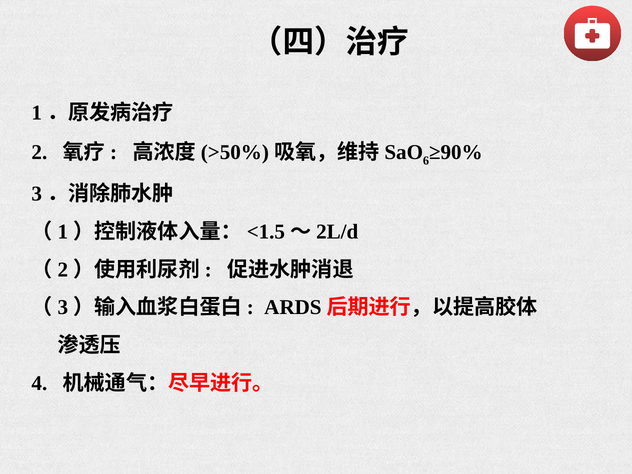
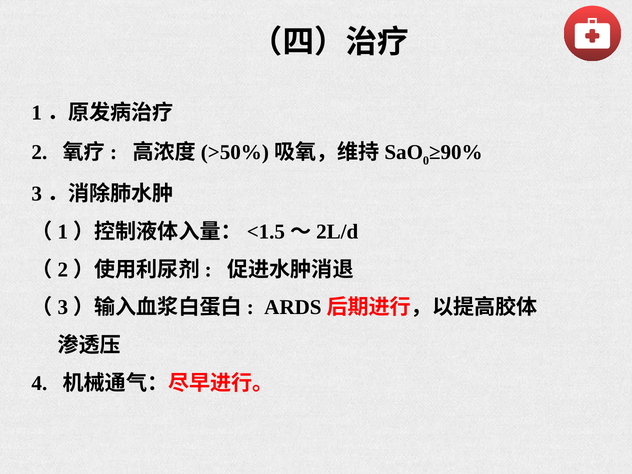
6: 6 -> 0
